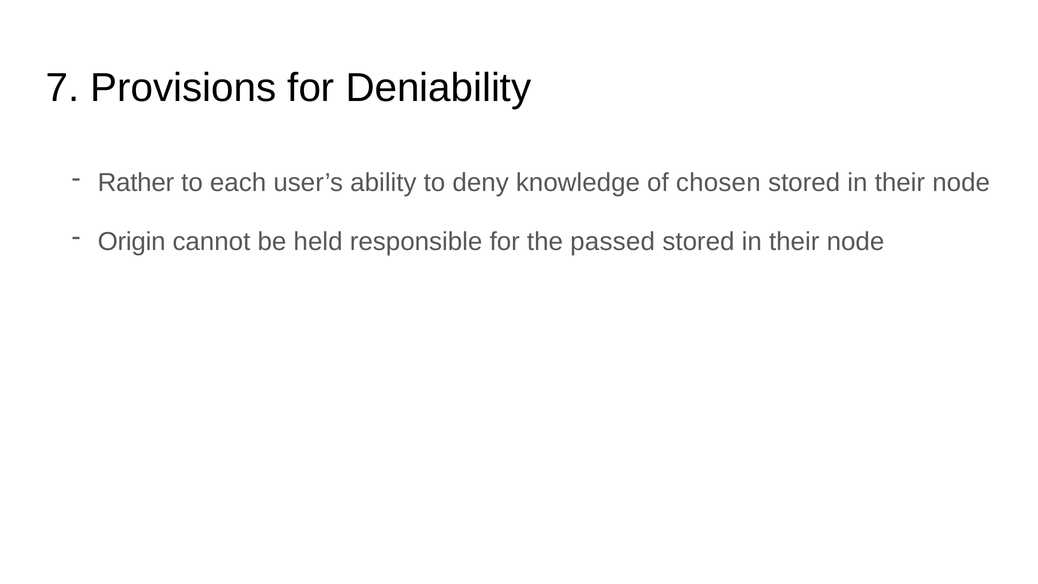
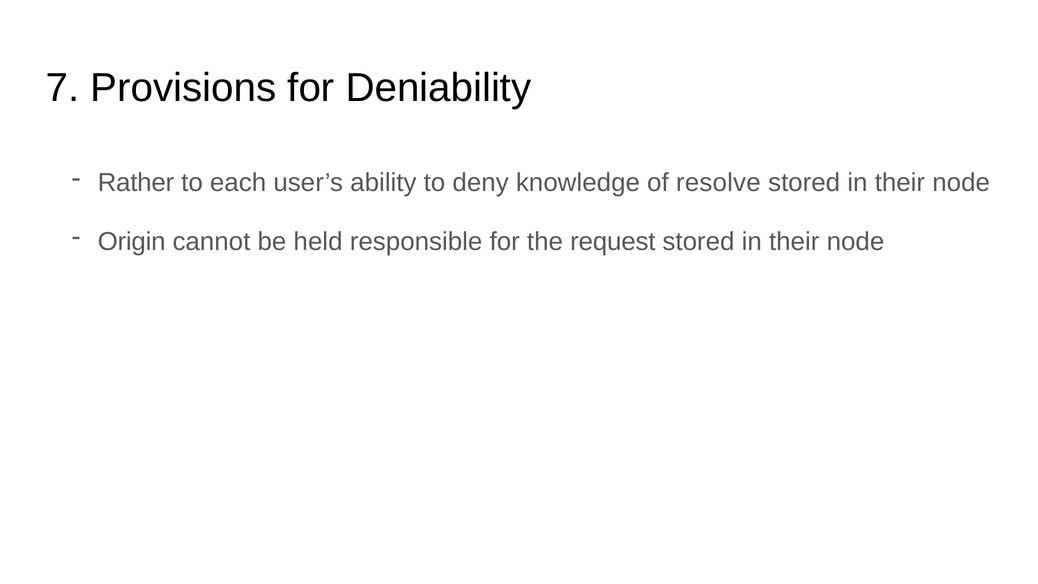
chosen: chosen -> resolve
passed: passed -> request
